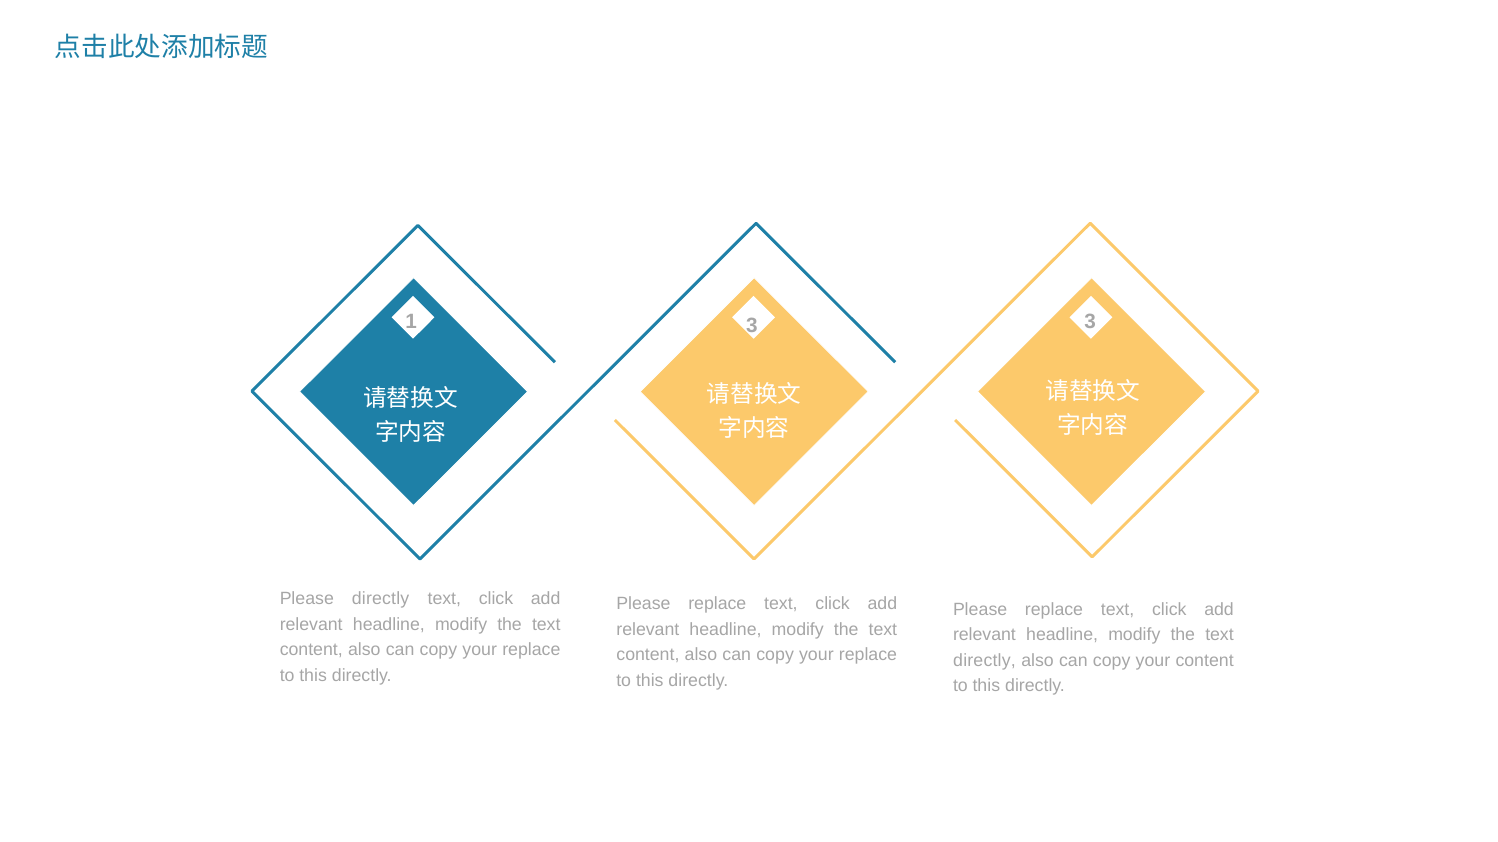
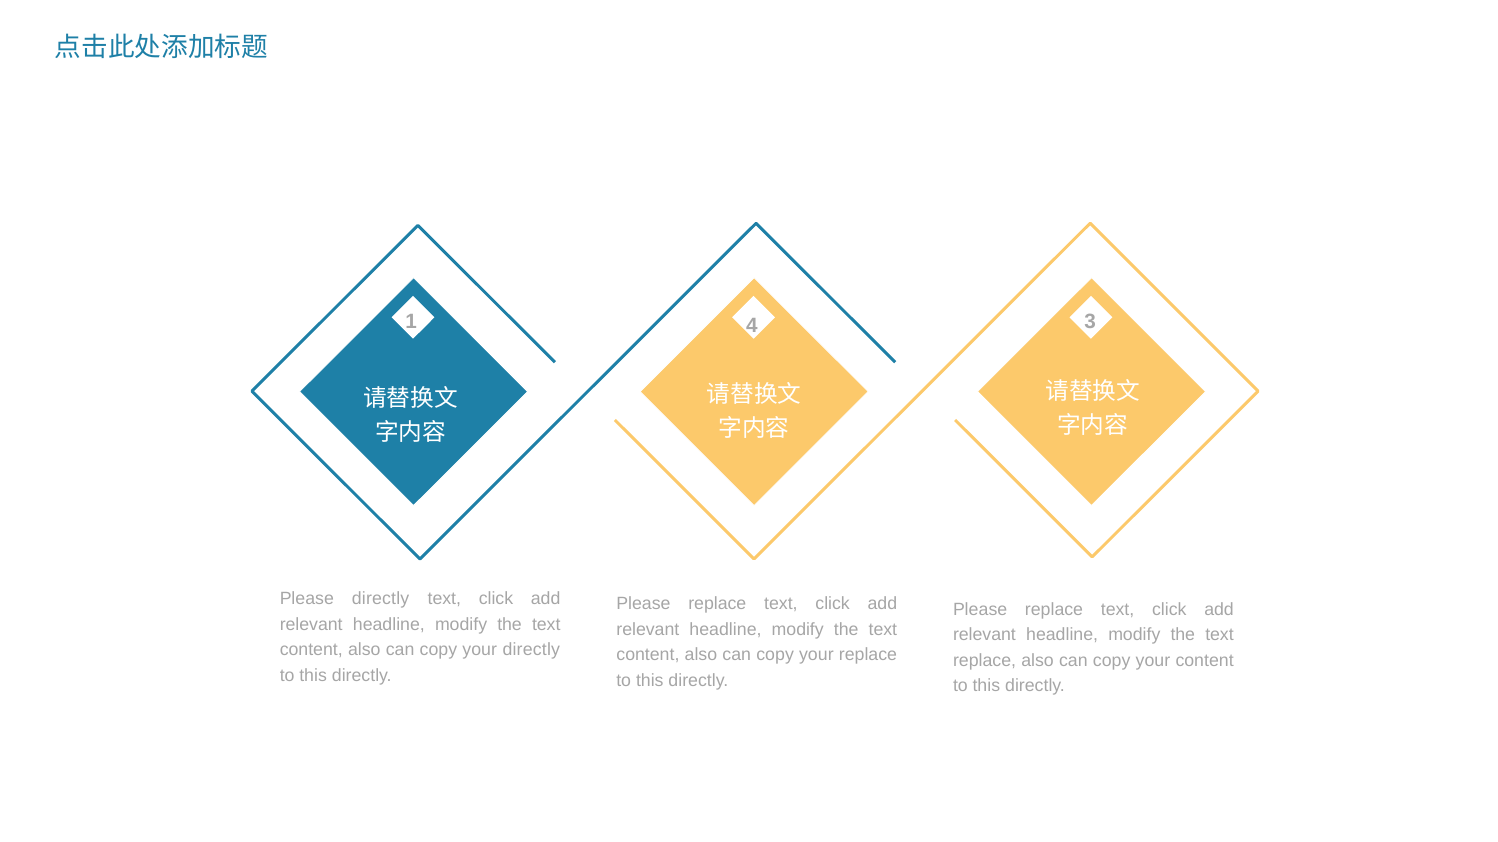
1 3: 3 -> 4
replace at (531, 650): replace -> directly
directly at (984, 661): directly -> replace
